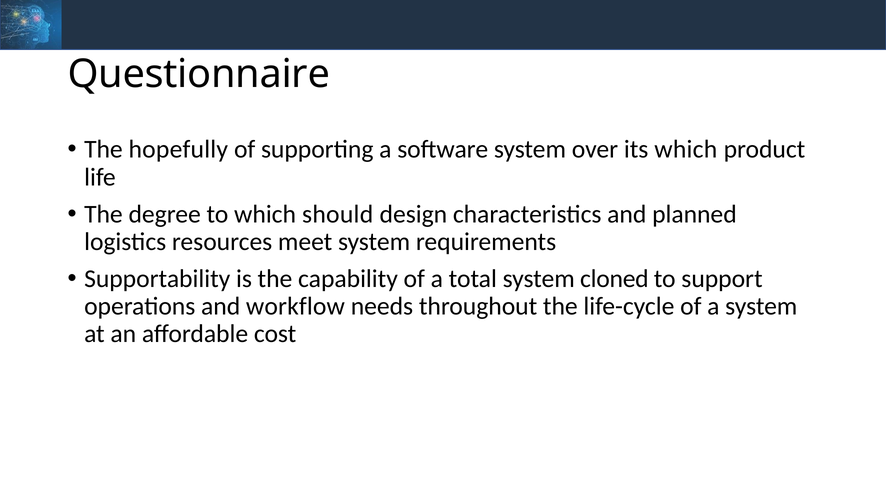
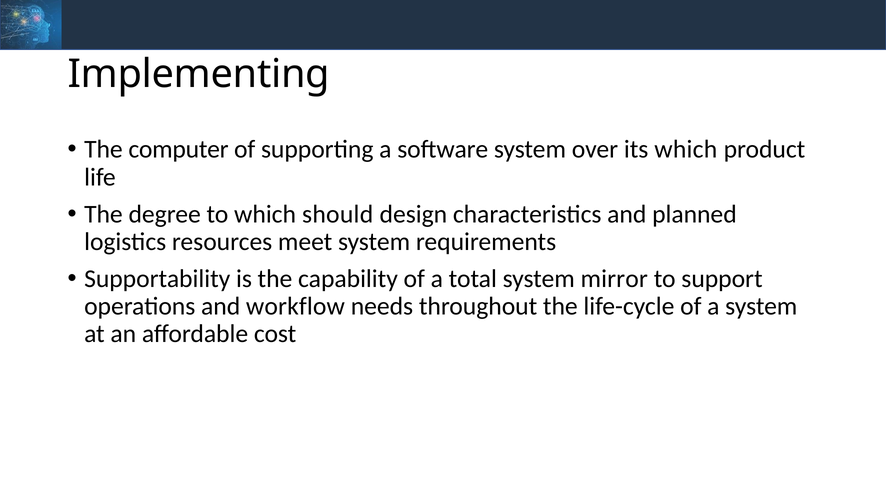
Questionnaire: Questionnaire -> Implementing
hopefully: hopefully -> computer
cloned: cloned -> mirror
